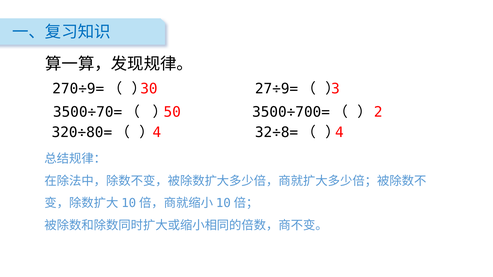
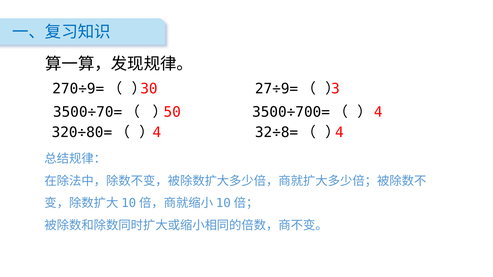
50 2: 2 -> 4
